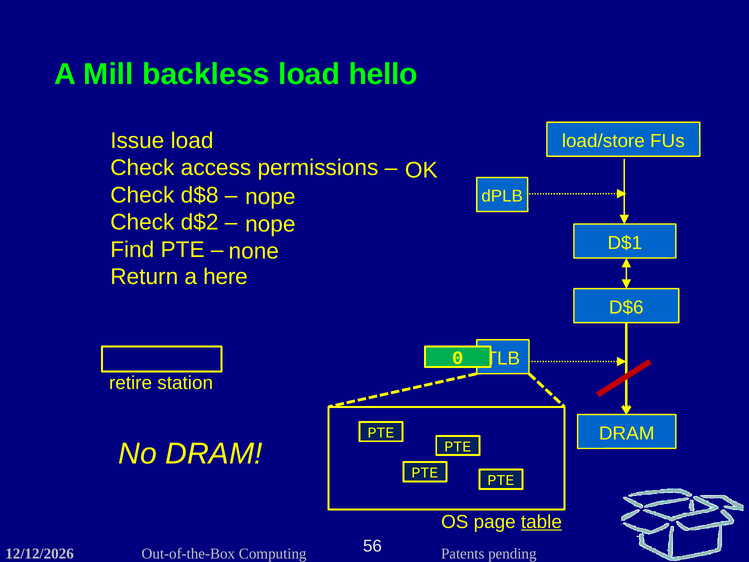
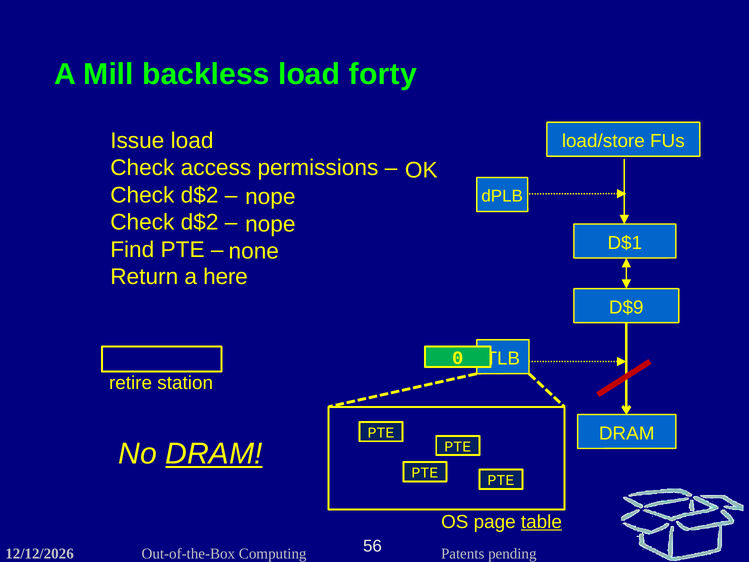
hello: hello -> forty
d$8 at (200, 195): d$8 -> d$2
D$6: D$6 -> D$9
DRAM at (214, 454) underline: none -> present
